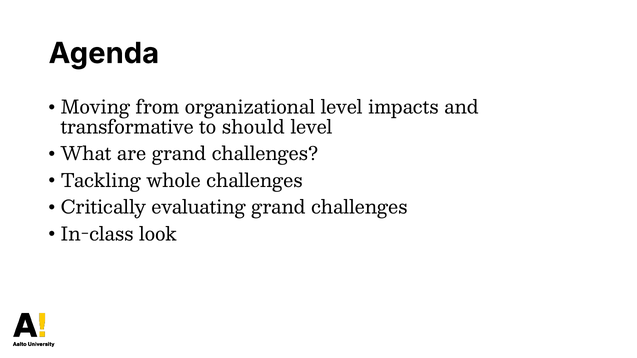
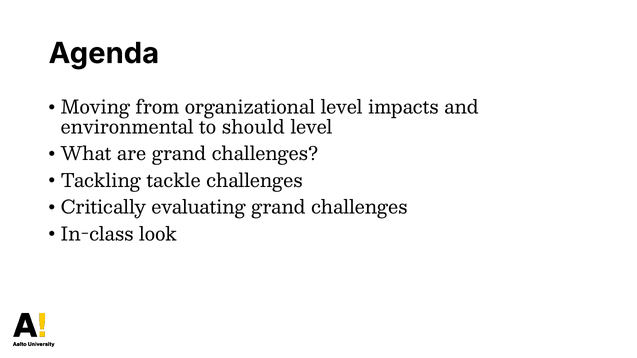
transformative: transformative -> environmental
whole: whole -> tackle
